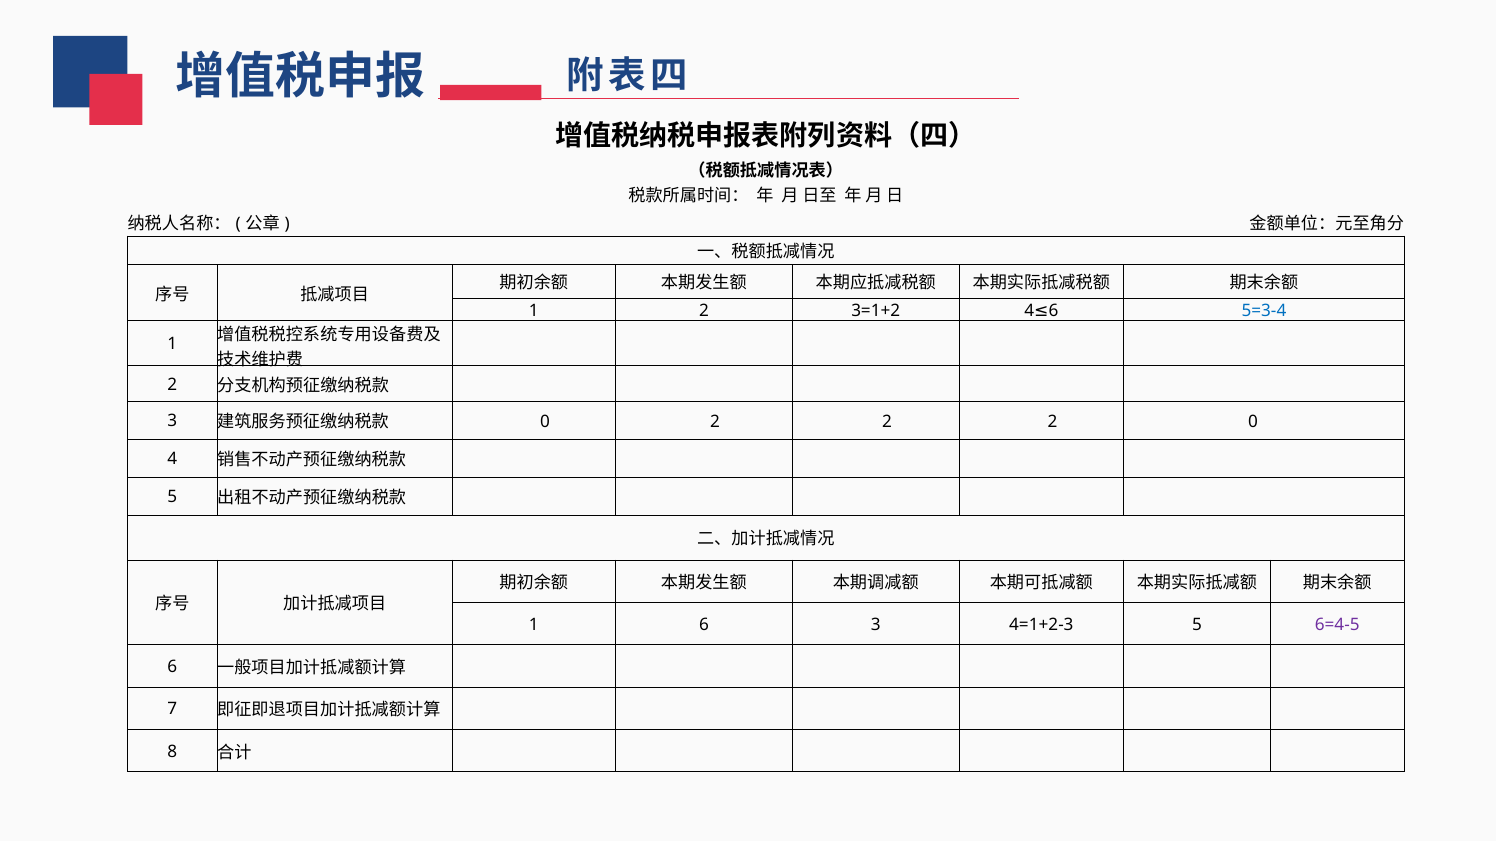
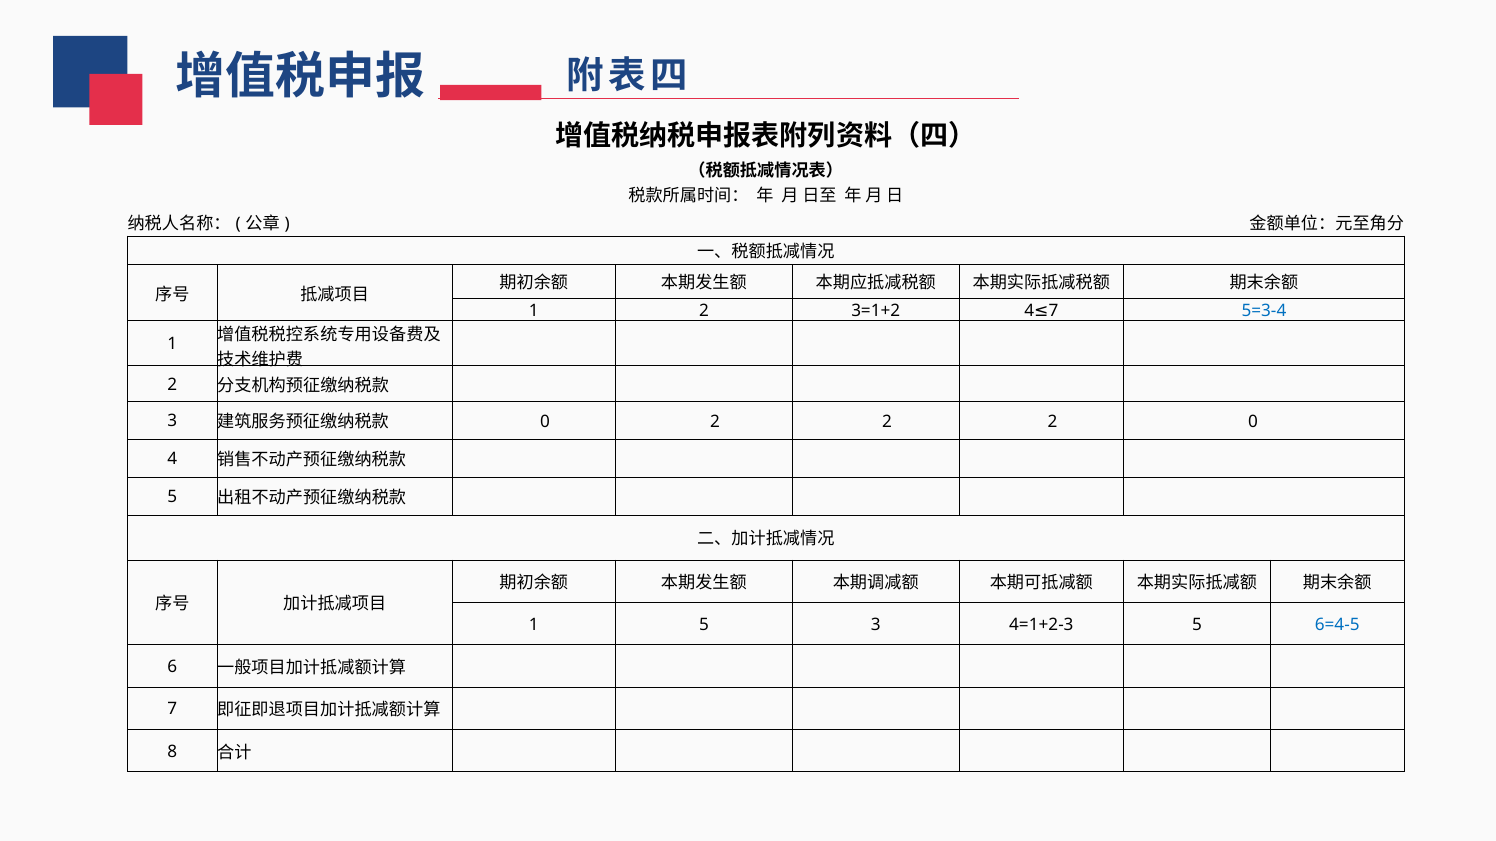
4 6: 6 -> 7
1 6: 6 -> 5
6=4-5 colour: purple -> blue
